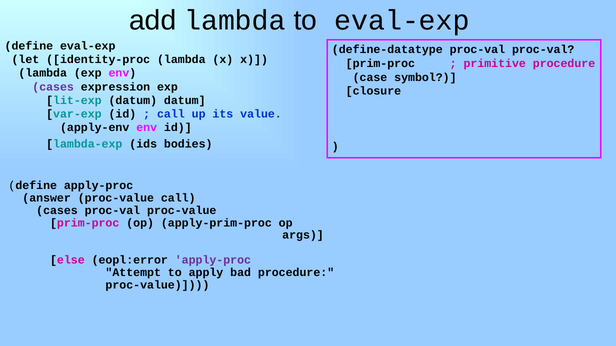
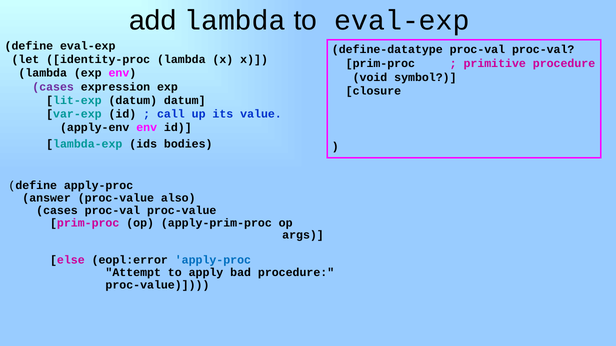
case: case -> void
proc-value call: call -> also
apply-proc at (213, 260) colour: purple -> blue
